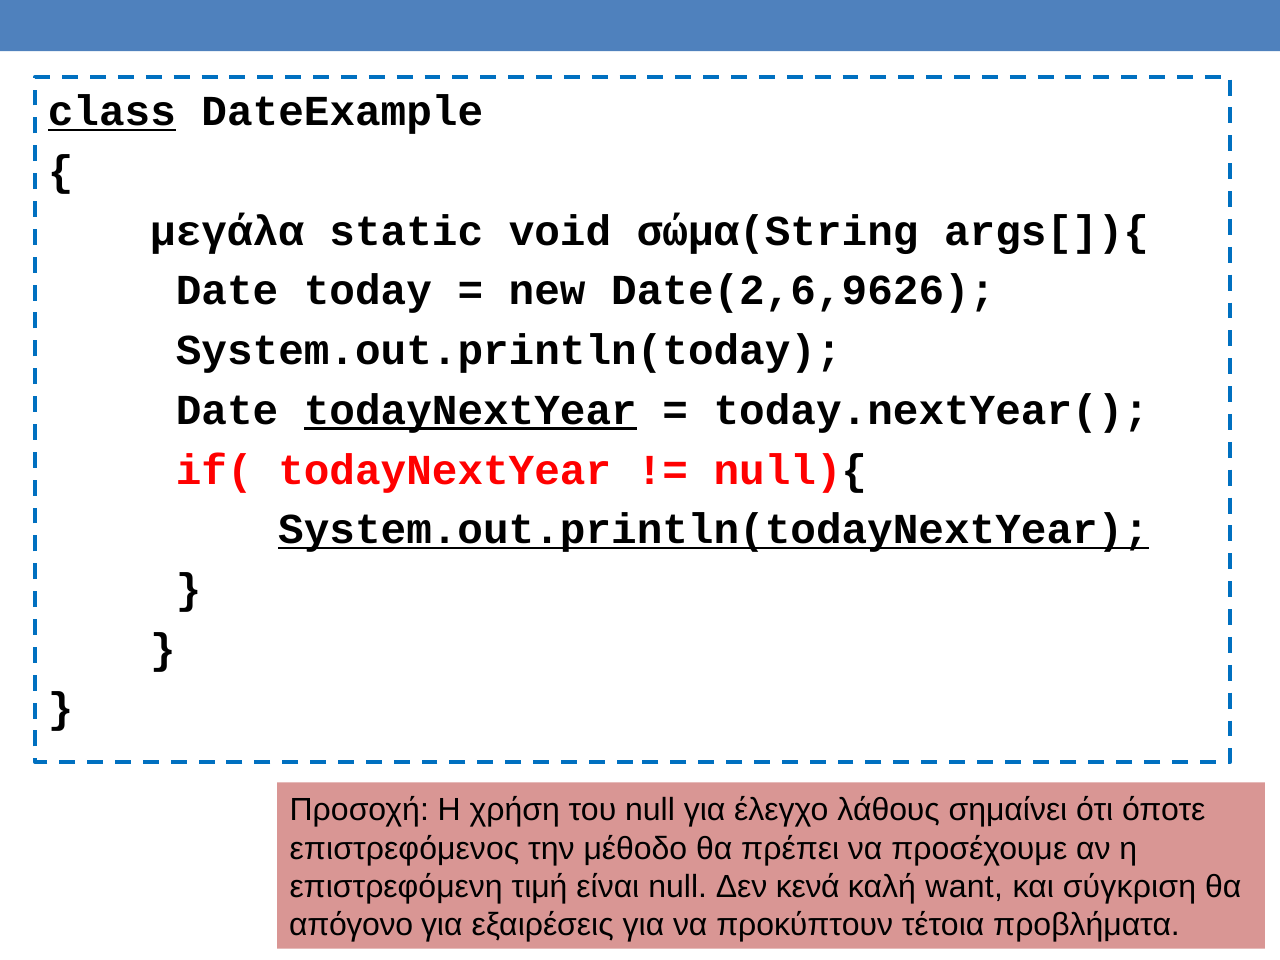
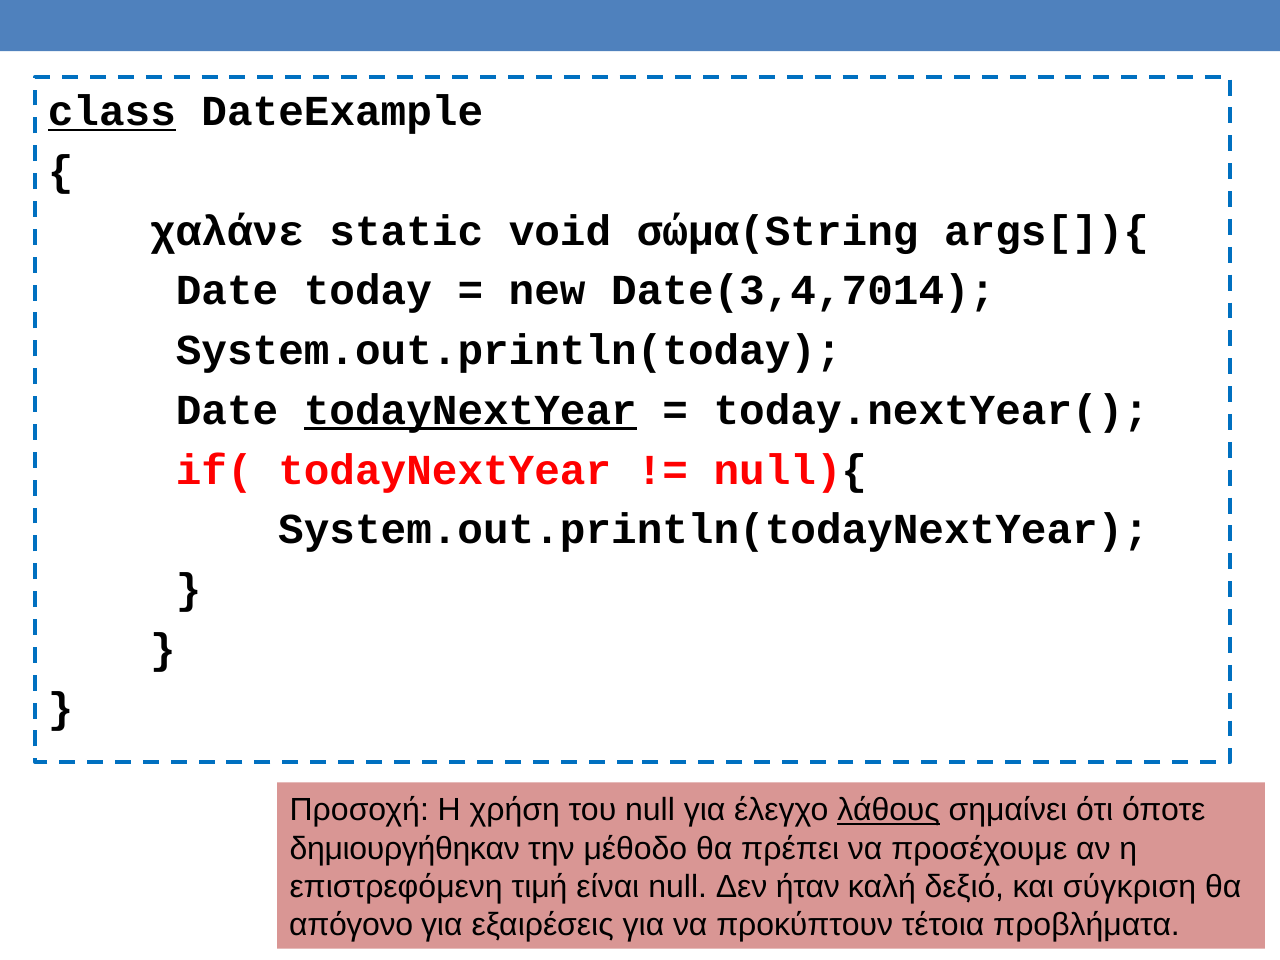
μεγάλα: μεγάλα -> χαλάνε
Date(2,6,9626: Date(2,6,9626 -> Date(3,4,7014
System.out.println(todayNextYear underline: present -> none
λάθους underline: none -> present
επιστρεφόμενος: επιστρεφόμενος -> δημιουργήθηκαν
κενά: κενά -> ήταν
want: want -> δεξιό
